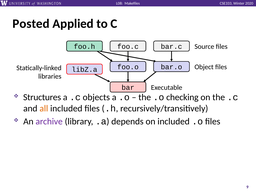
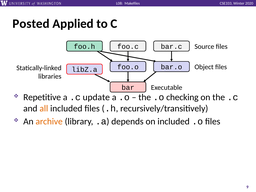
Structures: Structures -> Repetitive
objects: objects -> update
archive colour: purple -> orange
